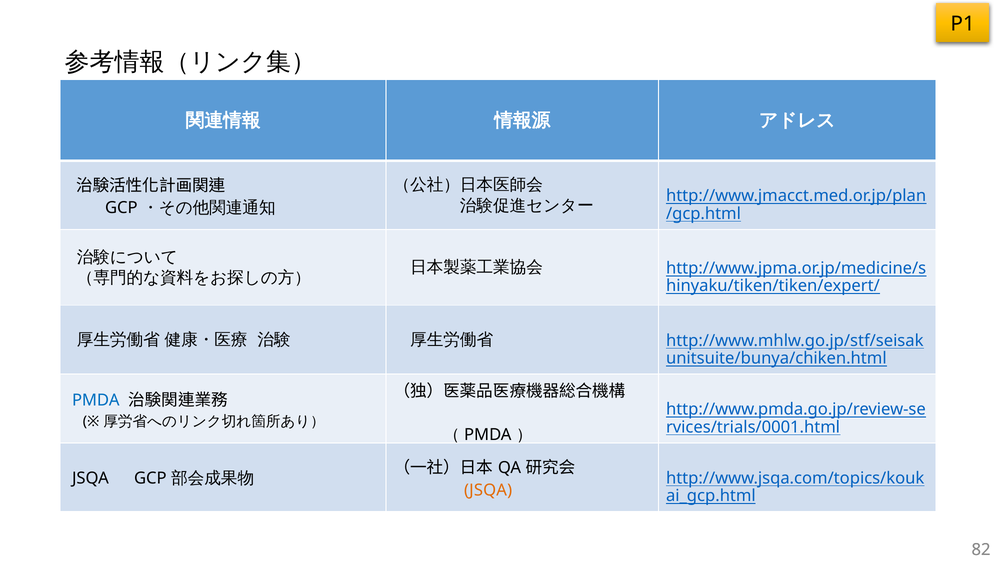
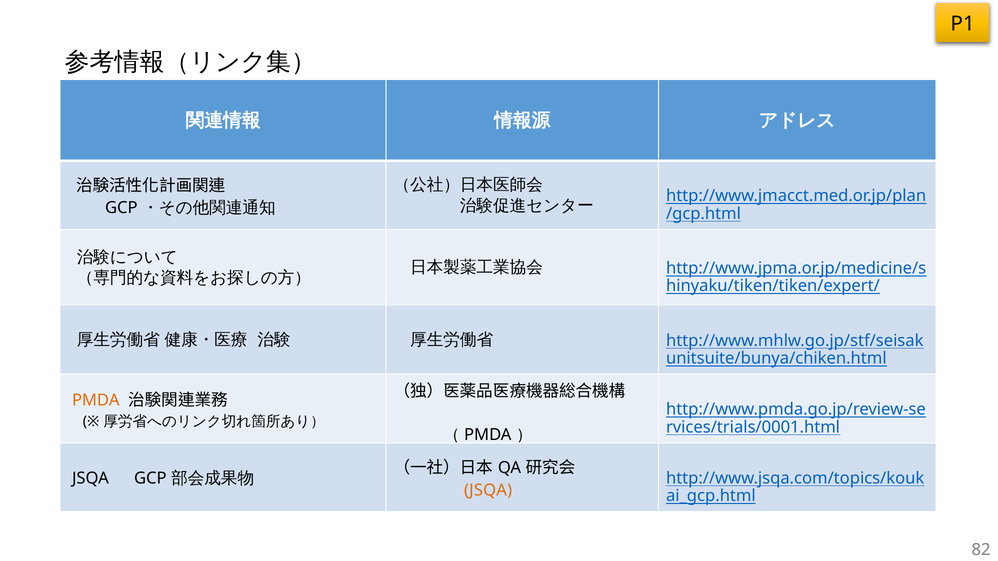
PMDA at (96, 400) colour: blue -> orange
